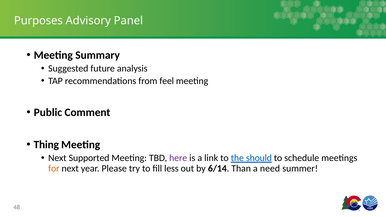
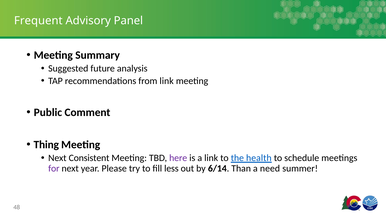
Purposes: Purposes -> Frequent
from feel: feel -> link
Supported: Supported -> Consistent
should: should -> health
for colour: orange -> purple
